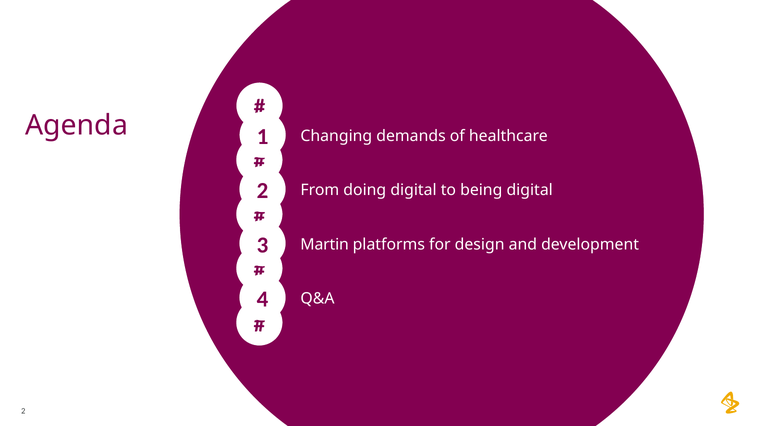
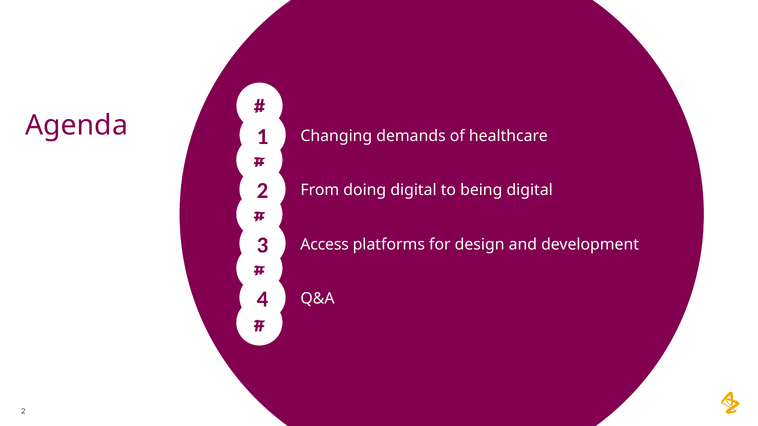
Martin: Martin -> Access
